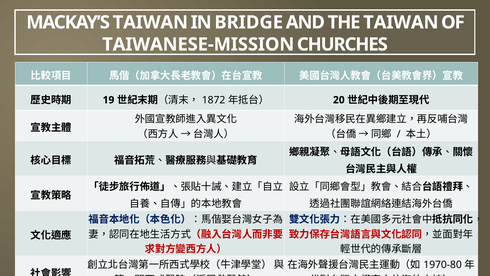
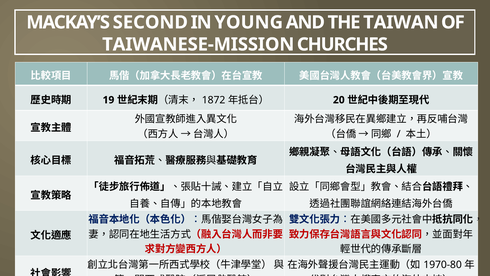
MACKAY’S TAIWAN: TAIWAN -> SECOND
BRIDGE: BRIDGE -> YOUNG
